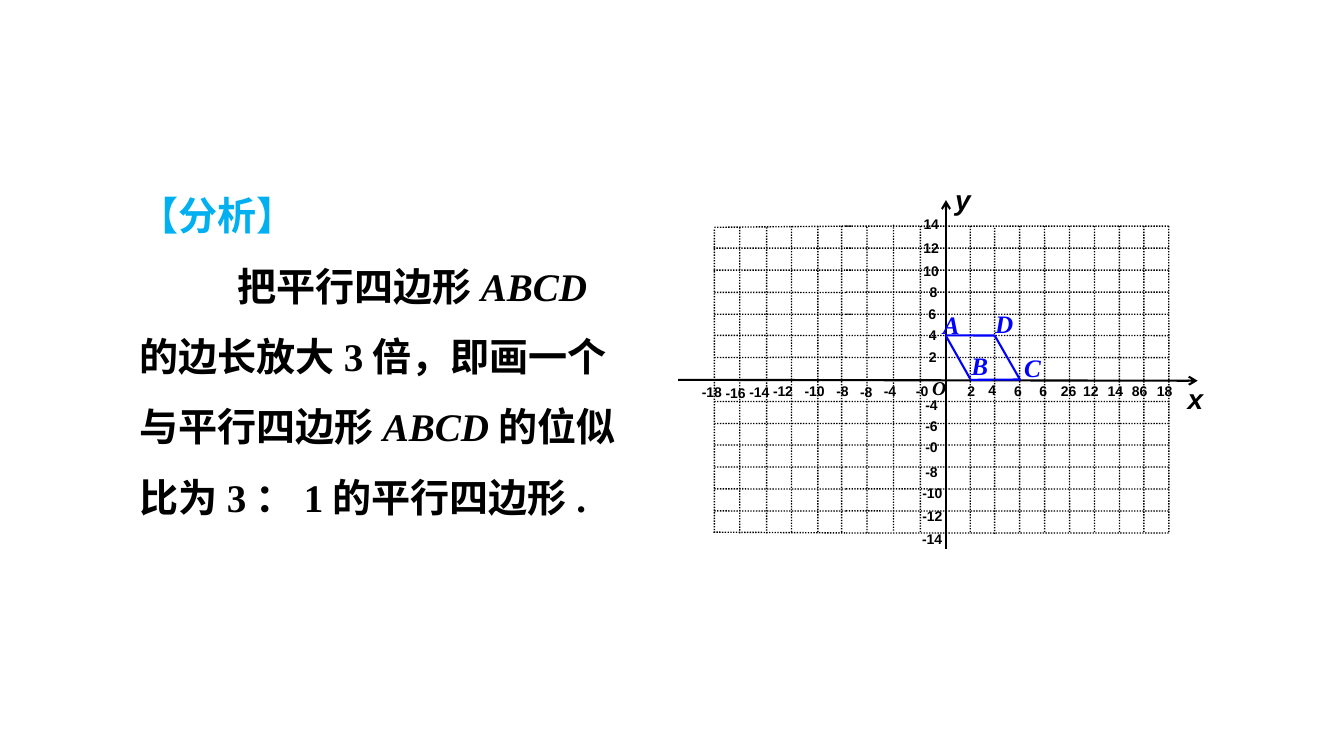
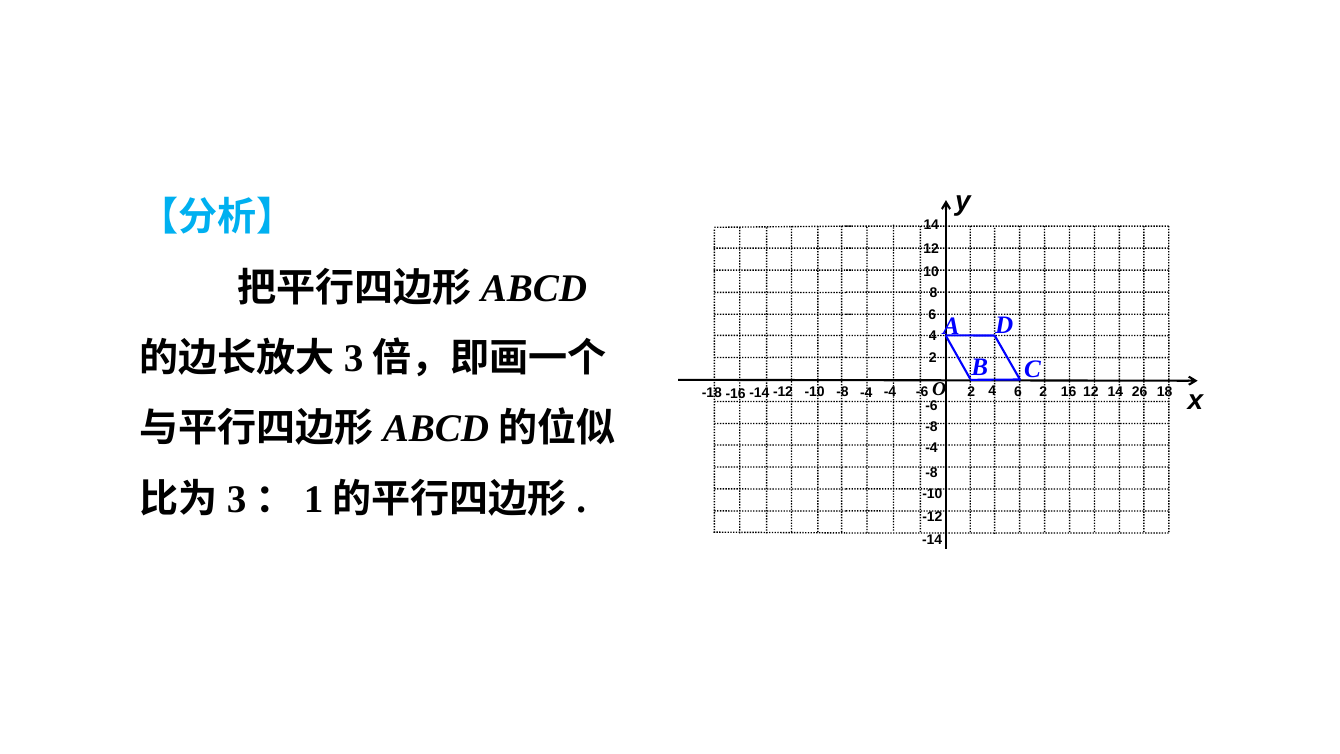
6 at (1043, 391): 6 -> 2
26: 26 -> 16
-0 at (922, 392): -0 -> -6
86: 86 -> 26
-8 at (866, 392): -8 -> -4
-4 at (932, 406): -4 -> -6
-6 at (932, 427): -6 -> -8
-0 at (932, 448): -0 -> -4
